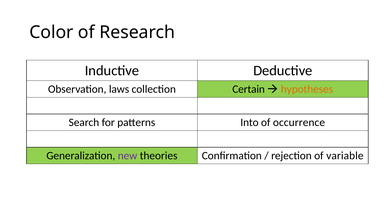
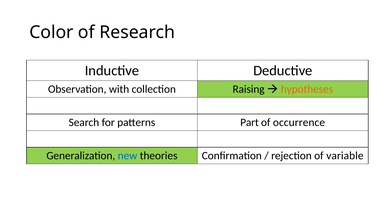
laws: laws -> with
Certain: Certain -> Raising
Into: Into -> Part
new colour: purple -> blue
